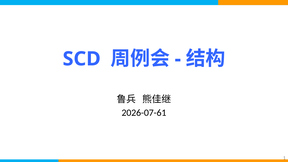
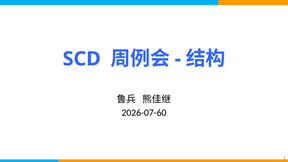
2026-07-61: 2026-07-61 -> 2026-07-60
